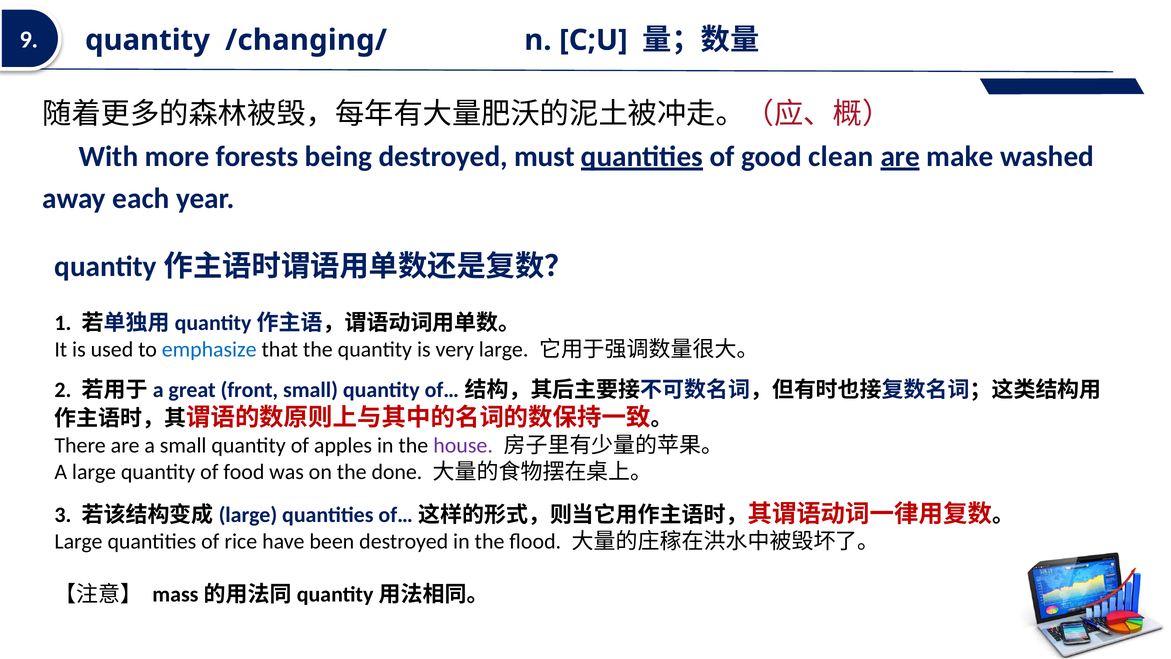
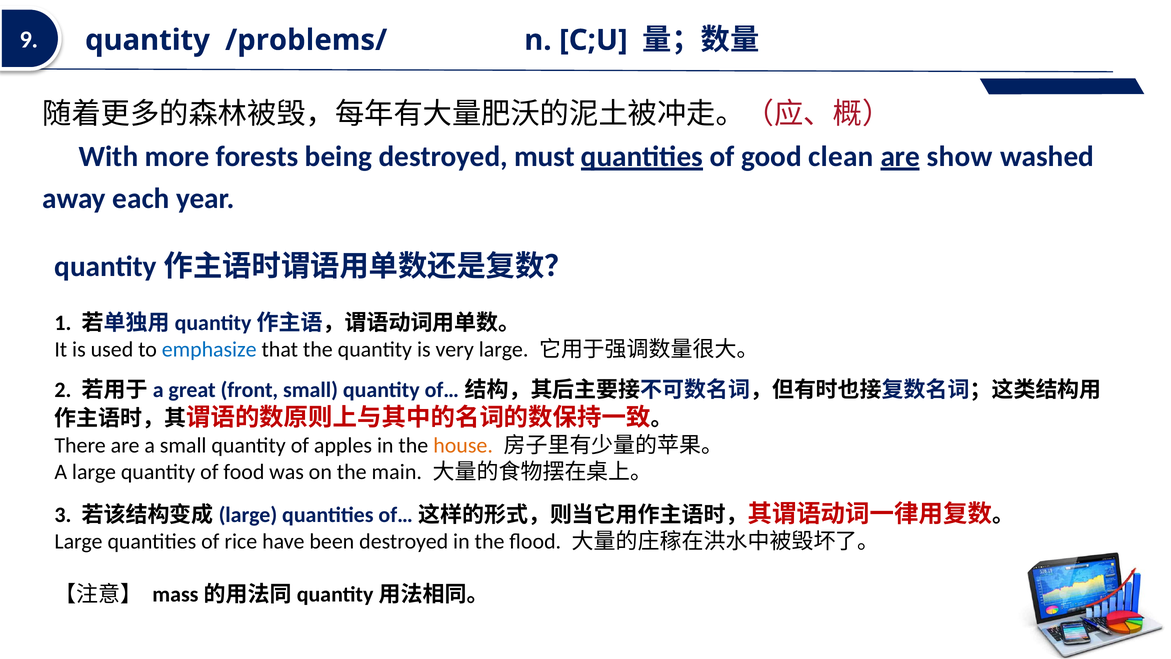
/changing/: /changing/ -> /problems/
make: make -> show
house colour: purple -> orange
done: done -> main
